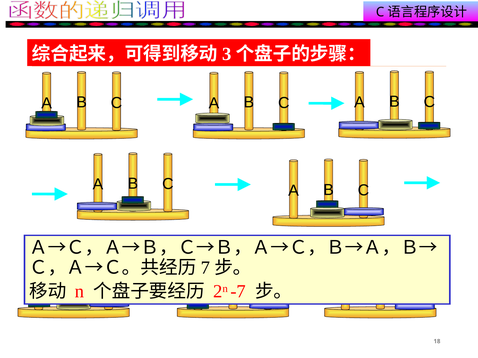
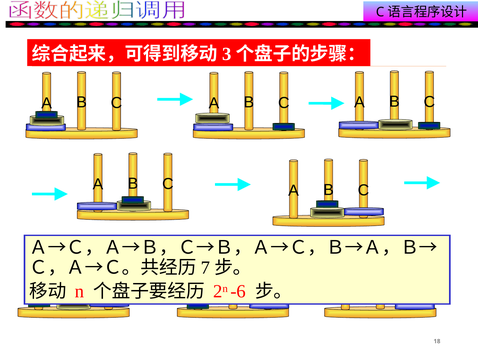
-7: -7 -> -6
